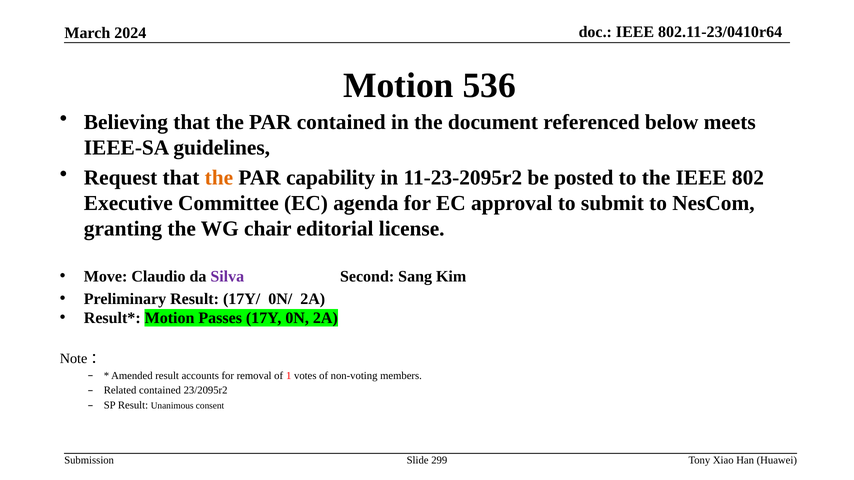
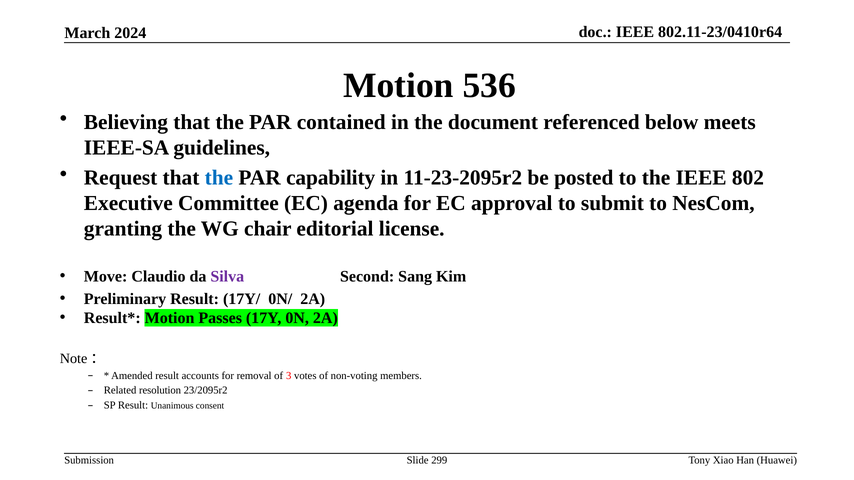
the at (219, 178) colour: orange -> blue
1: 1 -> 3
Related contained: contained -> resolution
